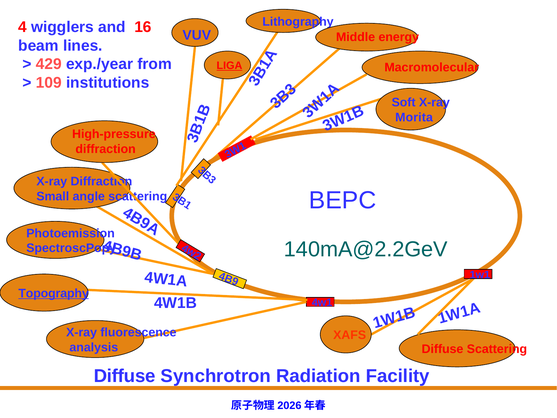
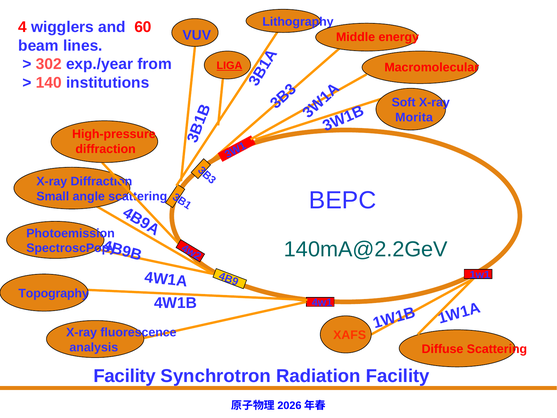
16: 16 -> 60
429: 429 -> 302
109: 109 -> 140
Topography underline: present -> none
Diffuse at (125, 376): Diffuse -> Facility
